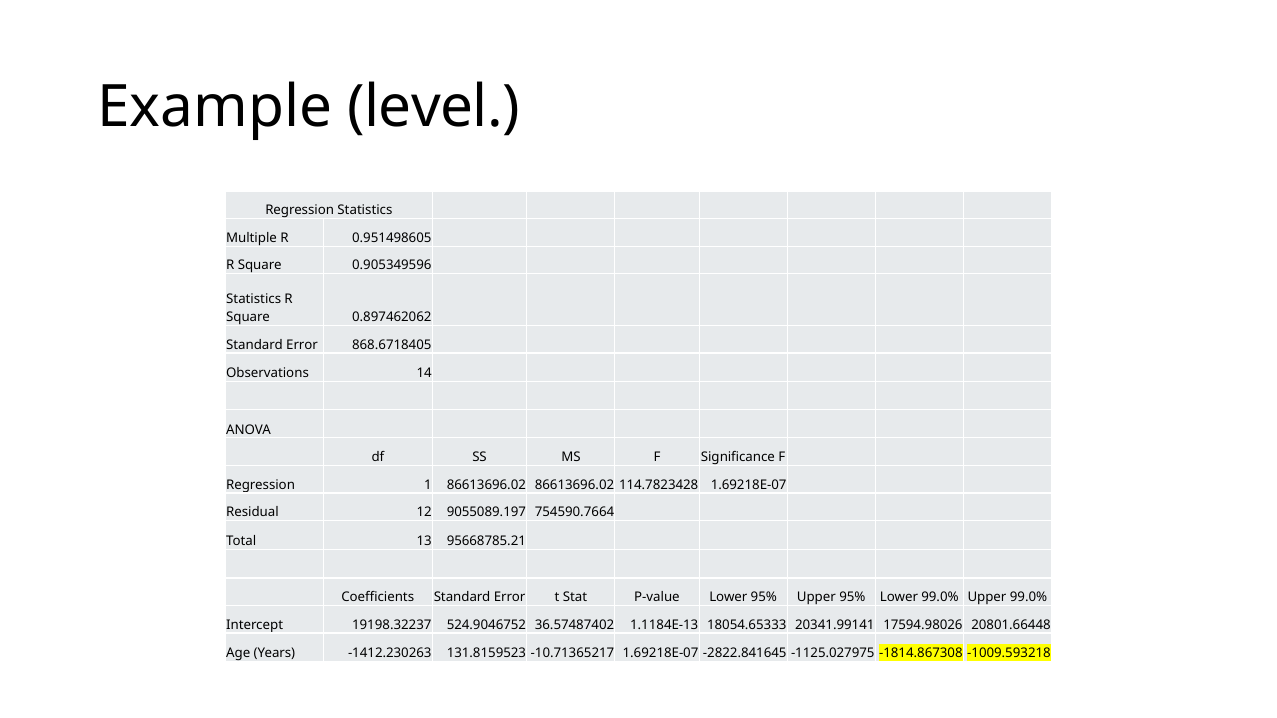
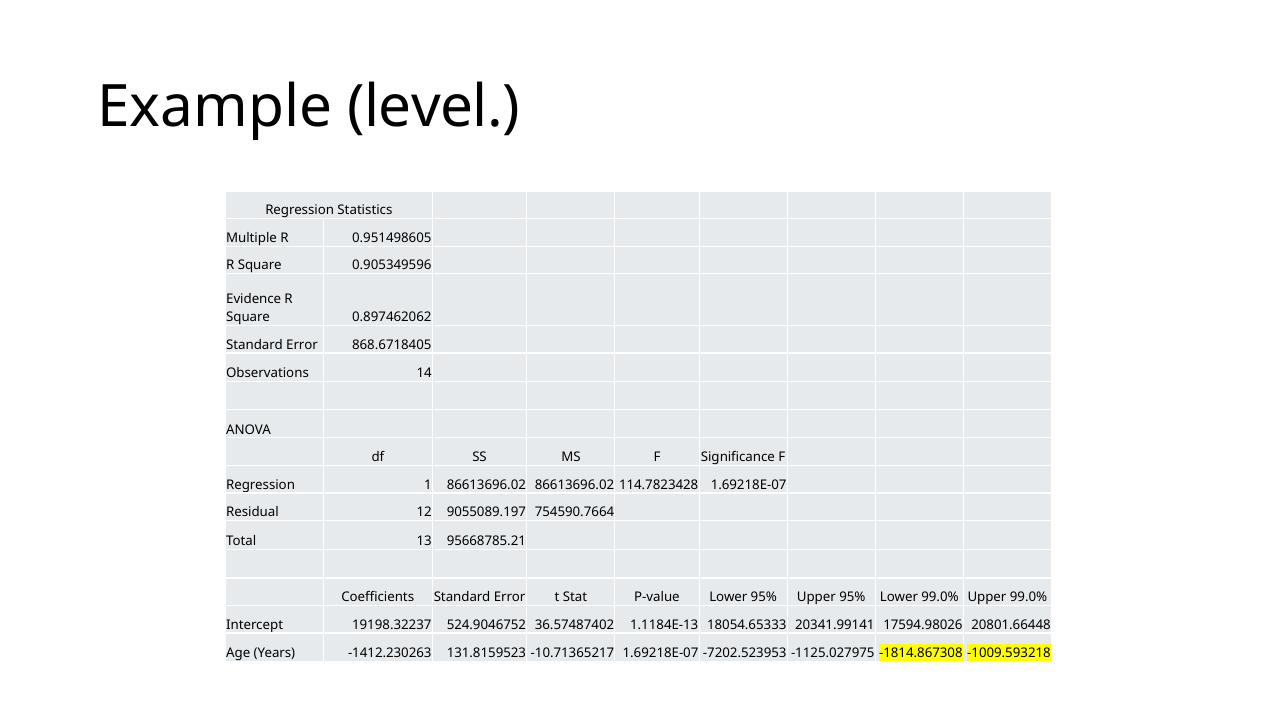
Statistics at (254, 299): Statistics -> Evidence
-2822.841645: -2822.841645 -> -7202.523953
